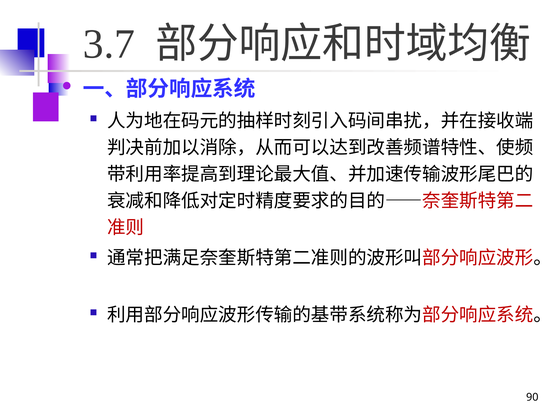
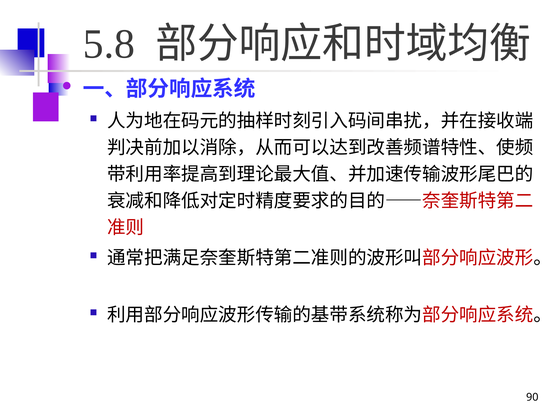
3.7: 3.7 -> 5.8
